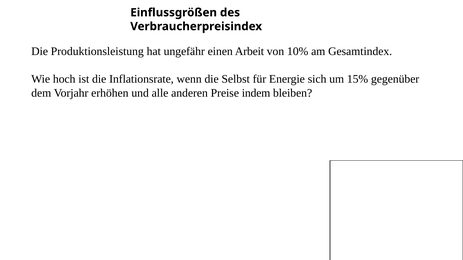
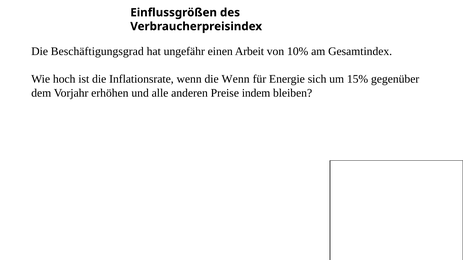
Produktionsleistung: Produktionsleistung -> Beschäftigungsgrad
die Selbst: Selbst -> Wenn
